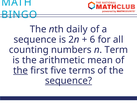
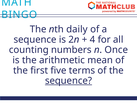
6: 6 -> 4
Term: Term -> Once
the at (21, 70) underline: present -> none
